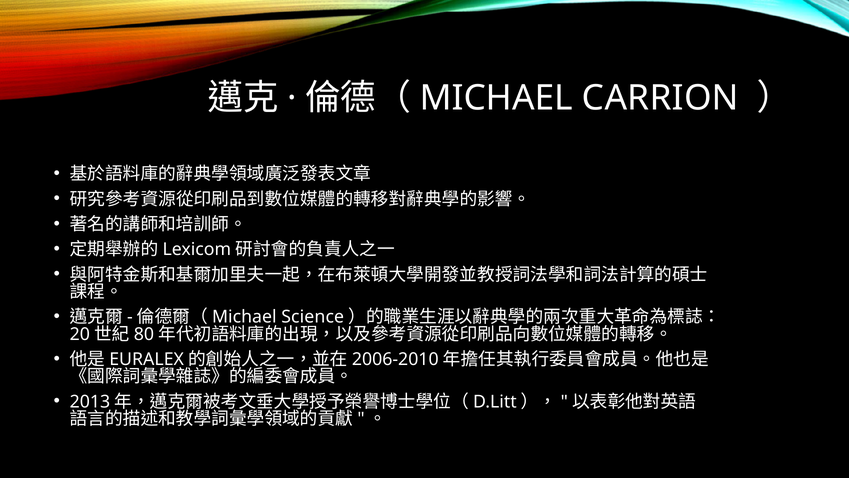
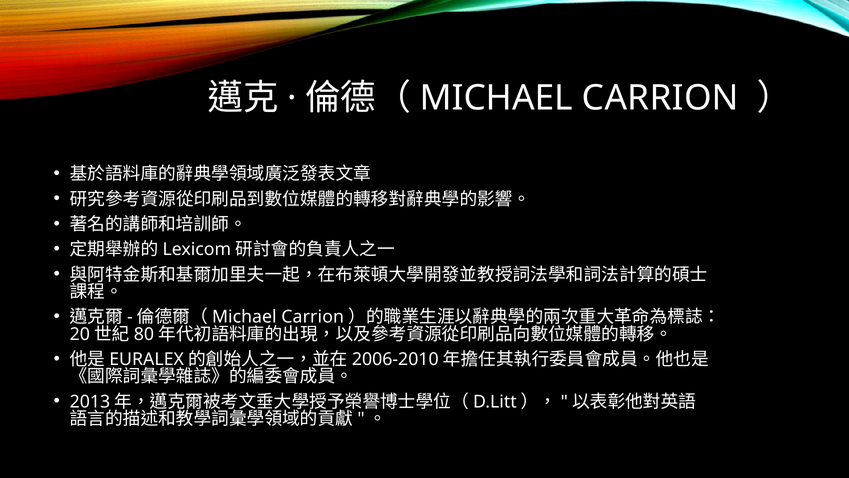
Science at (313, 317): Science -> Carrion
